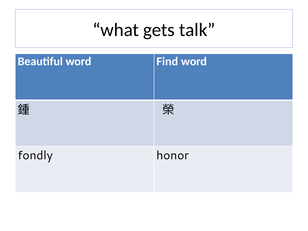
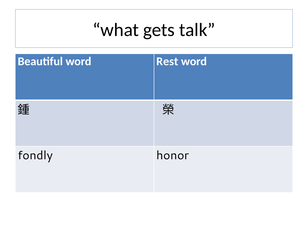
Find: Find -> Rest
